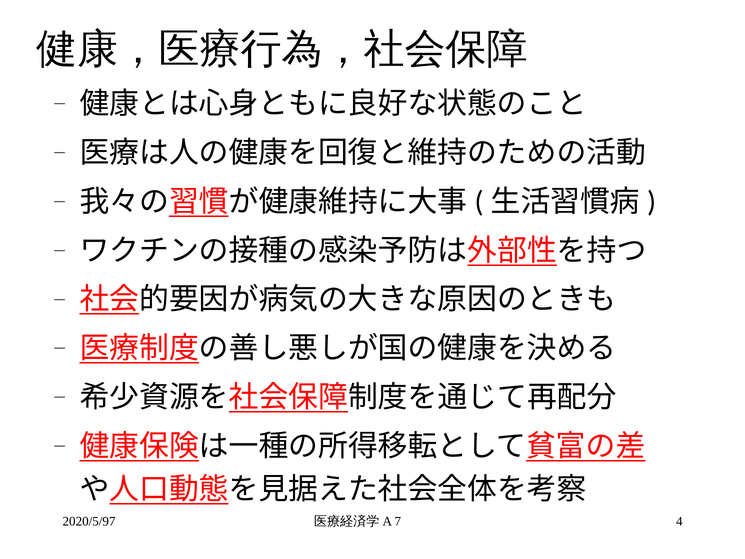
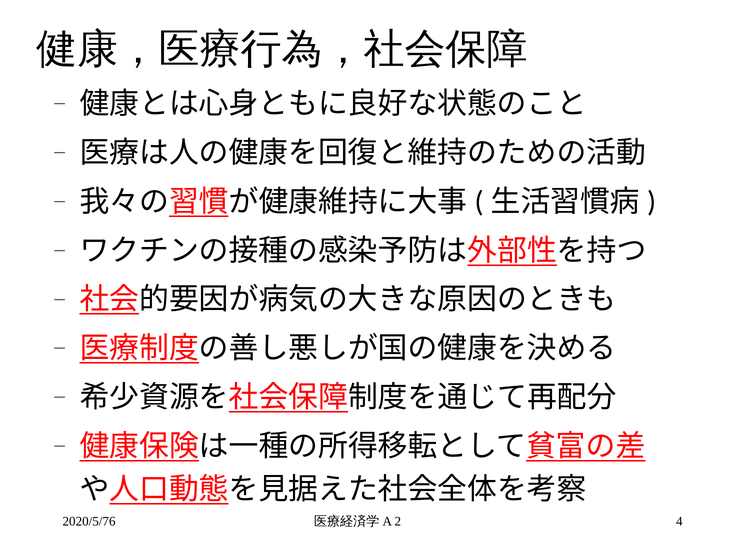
2020/5/97: 2020/5/97 -> 2020/5/76
7: 7 -> 2
